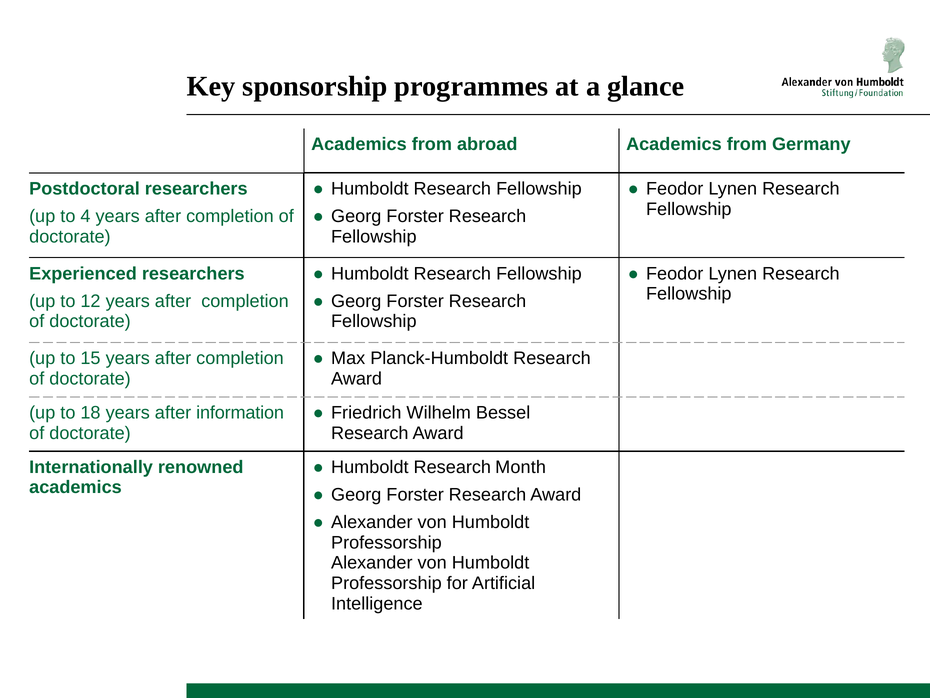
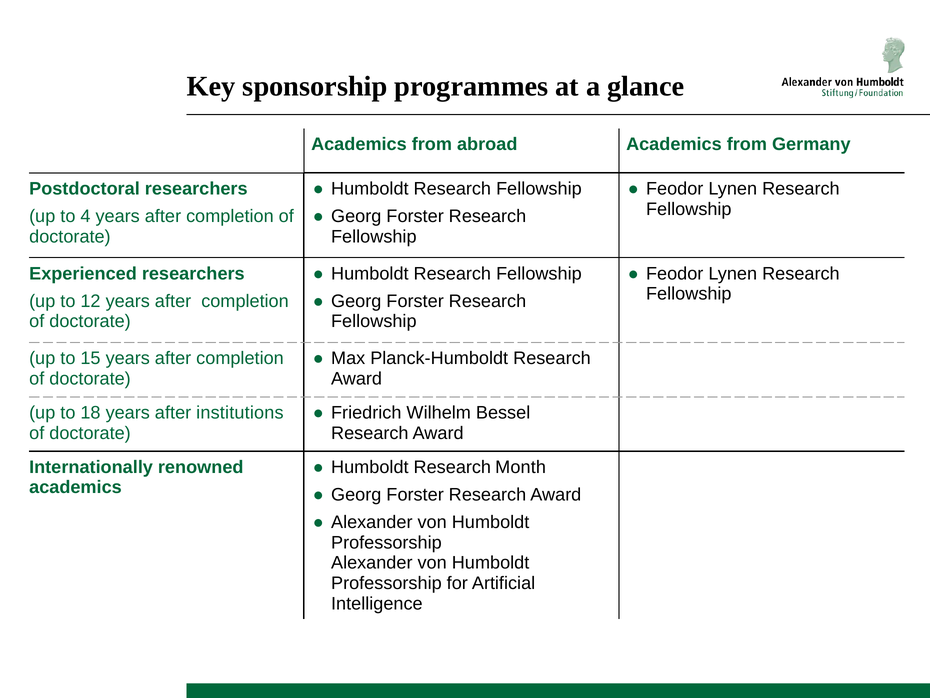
information: information -> institutions
